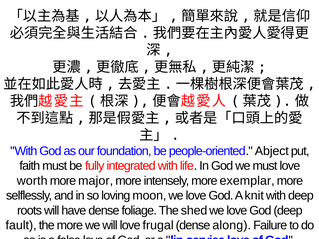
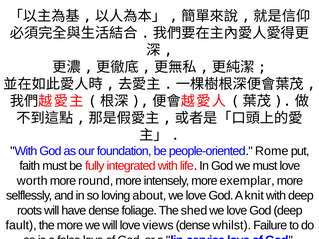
Abject: Abject -> Rome
major: major -> round
moon: moon -> about
frugal: frugal -> views
along: along -> whilst
